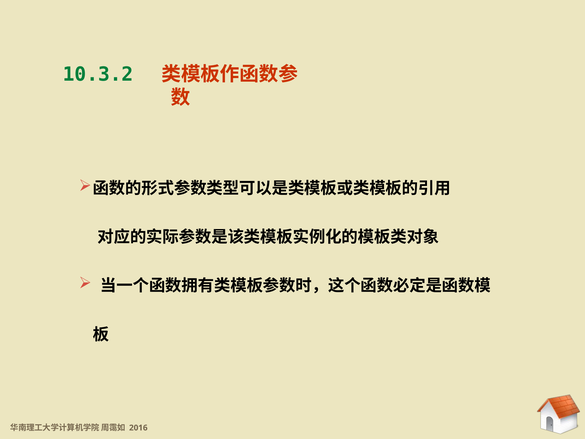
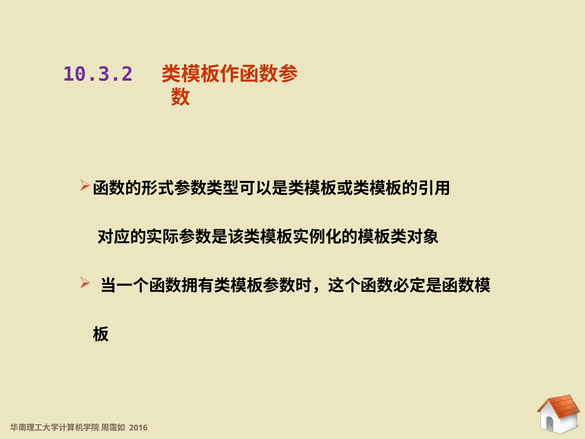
10.3.2 at (98, 74) colour: green -> purple
